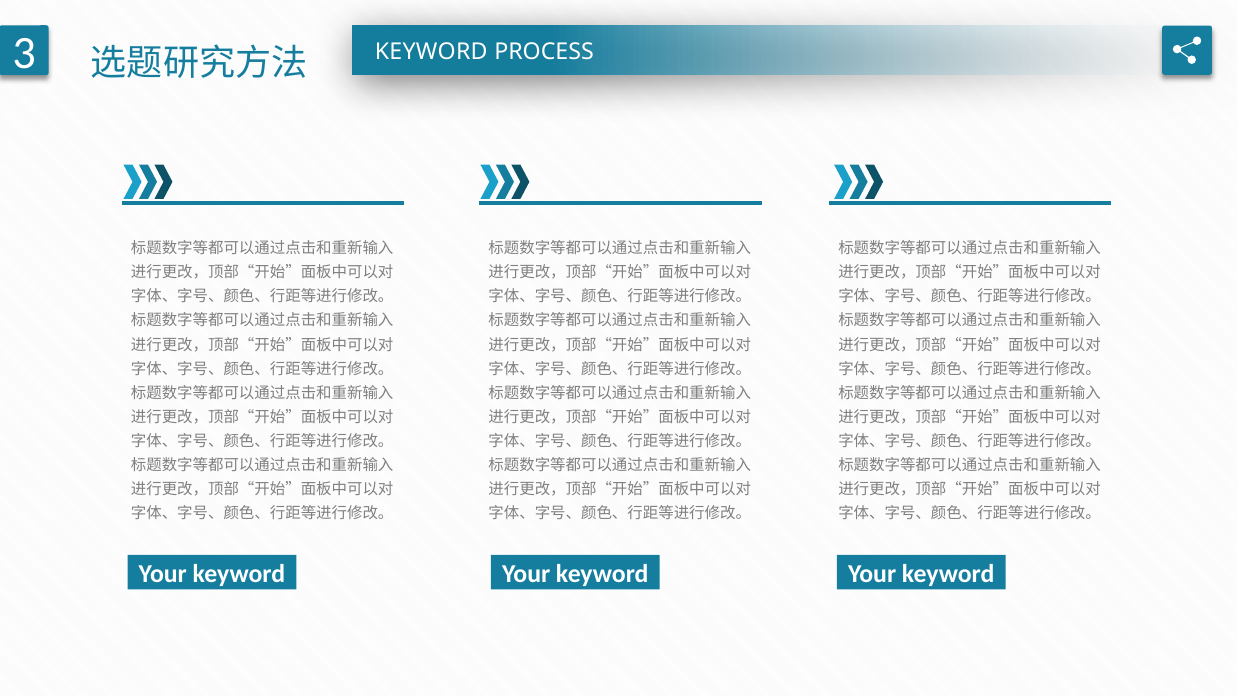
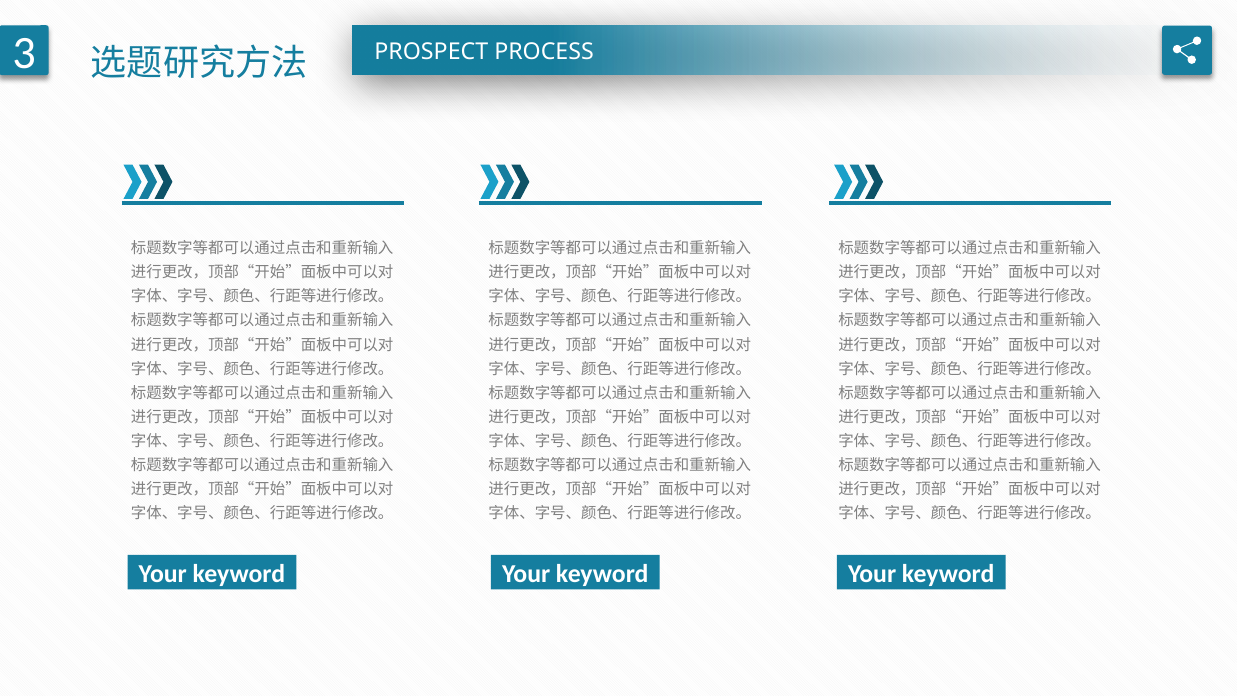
KEYWORD at (431, 52): KEYWORD -> PROSPECT
